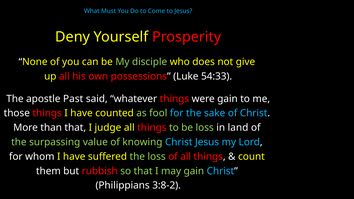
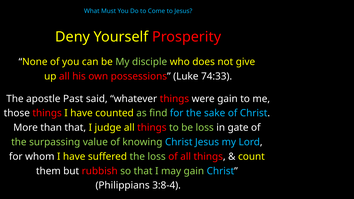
54:33: 54:33 -> 74:33
fool: fool -> find
land: land -> gate
3:8-2: 3:8-2 -> 3:8-4
